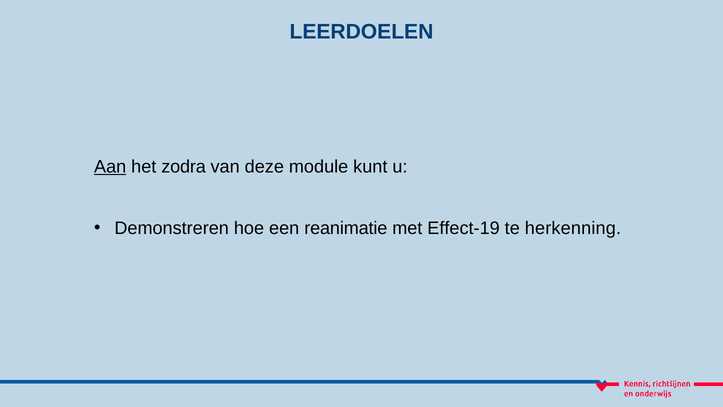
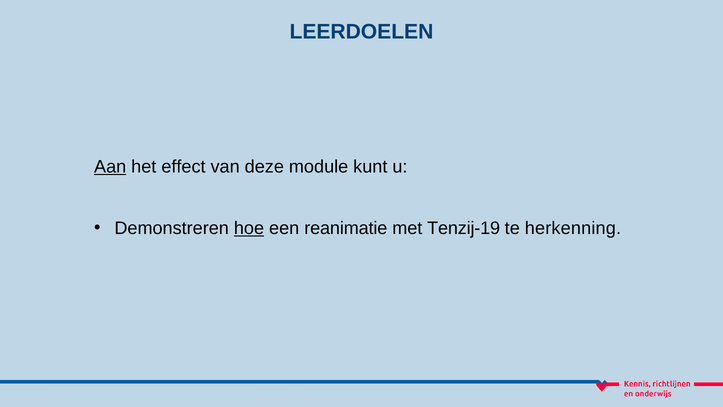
zodra: zodra -> effect
hoe underline: none -> present
Effect-19: Effect-19 -> Tenzij-19
